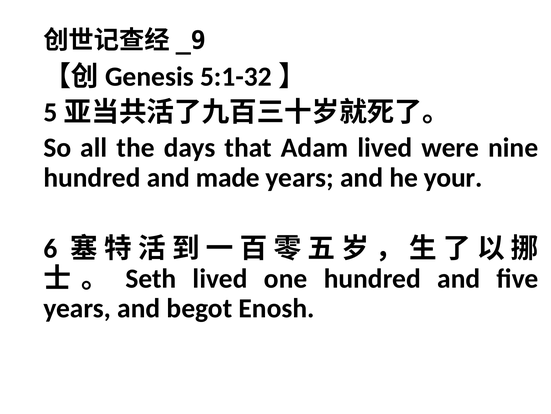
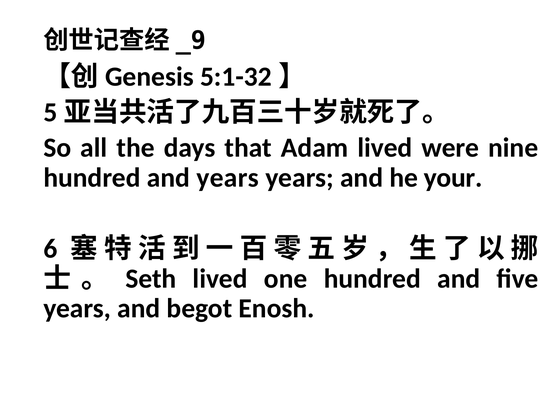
and made: made -> years
